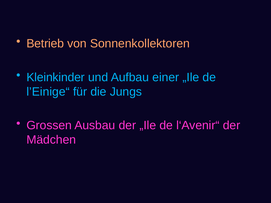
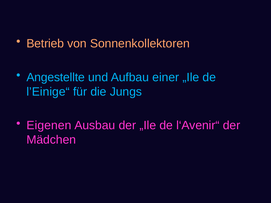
Kleinkinder: Kleinkinder -> Angestellte
Grossen: Grossen -> Eigenen
